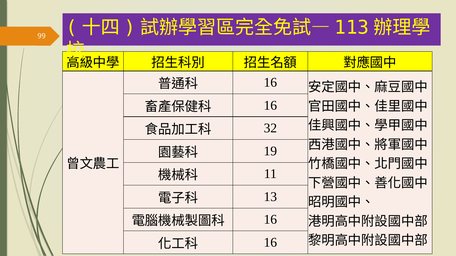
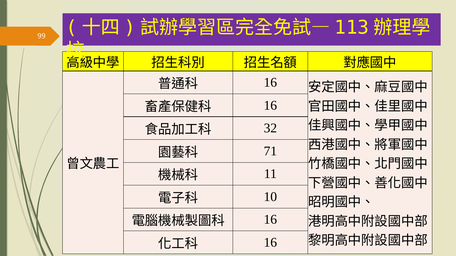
19: 19 -> 71
13: 13 -> 10
